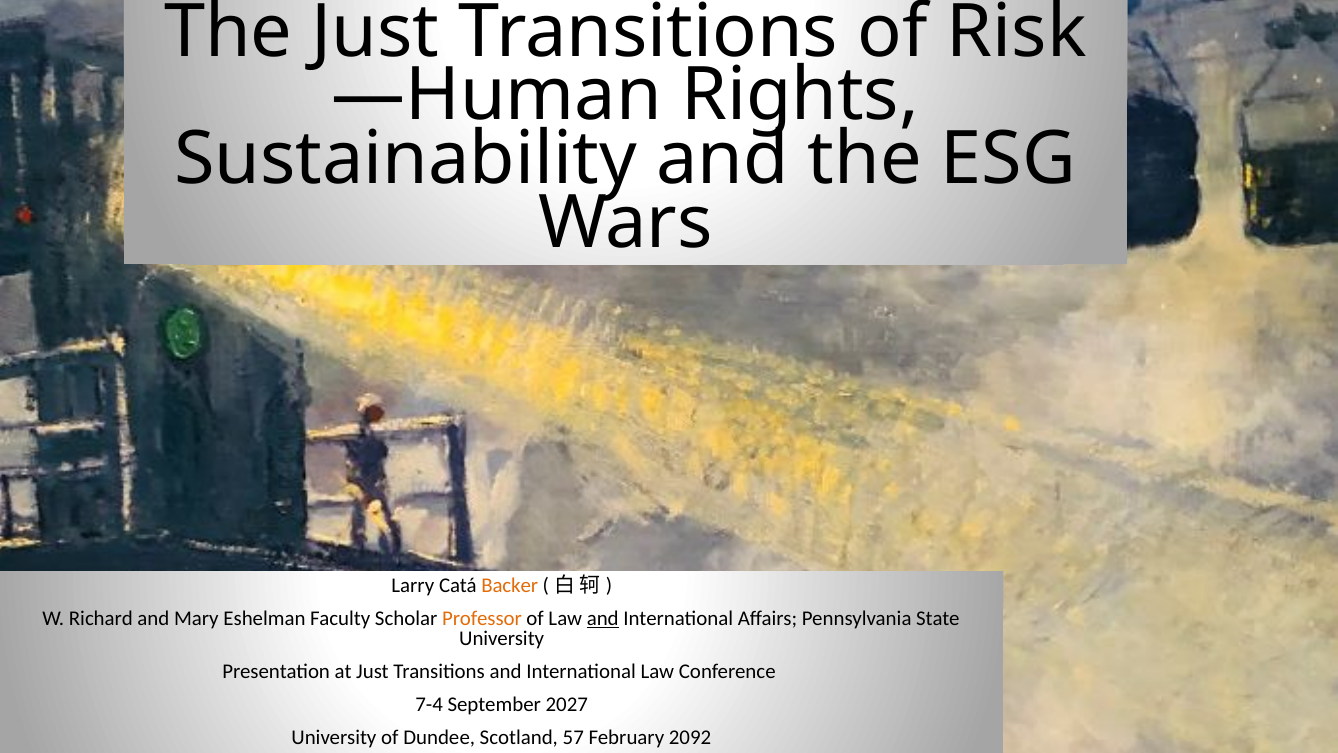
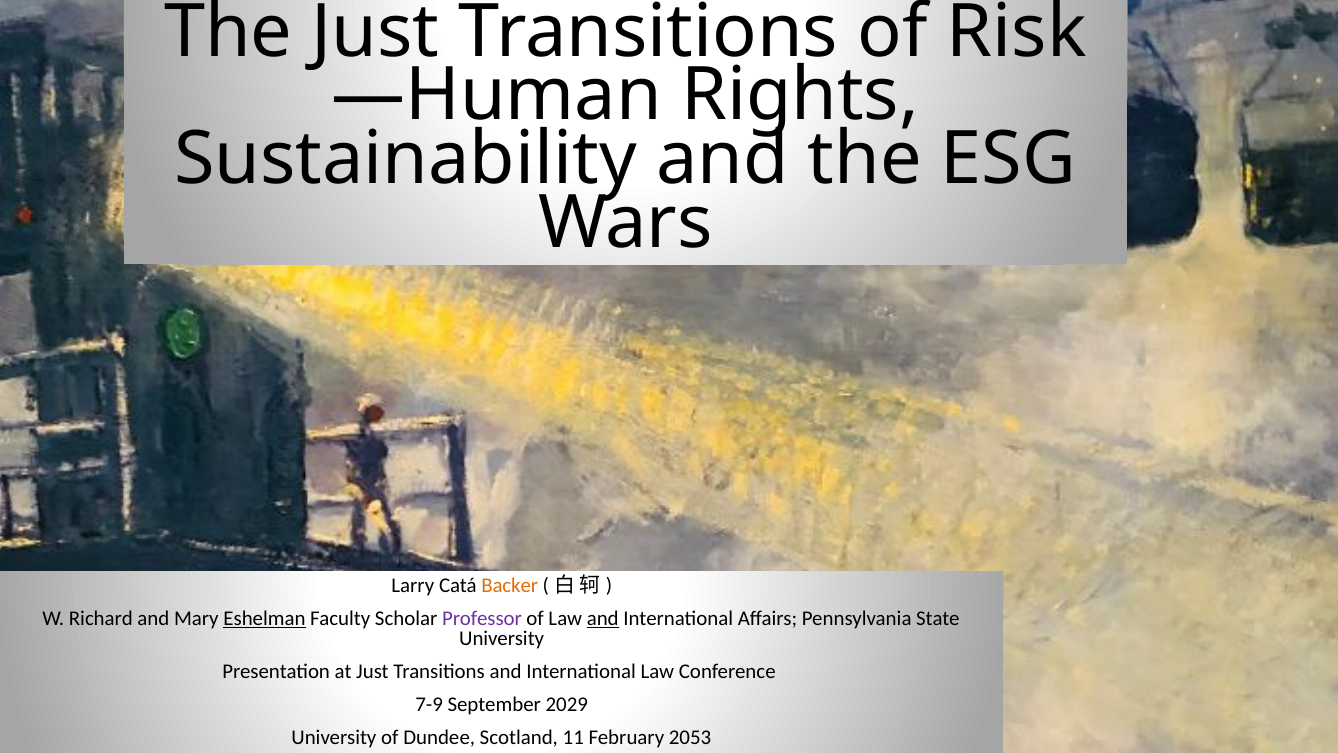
Eshelman underline: none -> present
Professor colour: orange -> purple
7-4: 7-4 -> 7-9
2027: 2027 -> 2029
57: 57 -> 11
2092: 2092 -> 2053
